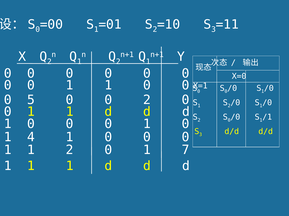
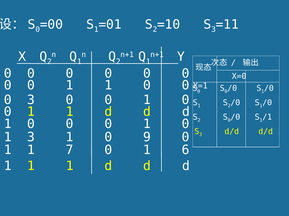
0 5: 5 -> 3
2 at (147, 100): 2 -> 1
1 4: 4 -> 3
0 at (147, 138): 0 -> 9
1 2: 2 -> 7
7: 7 -> 6
